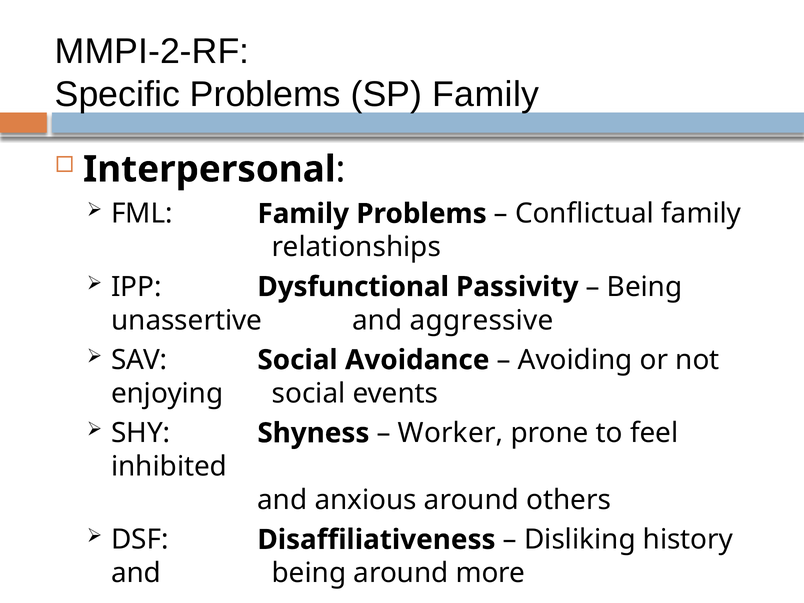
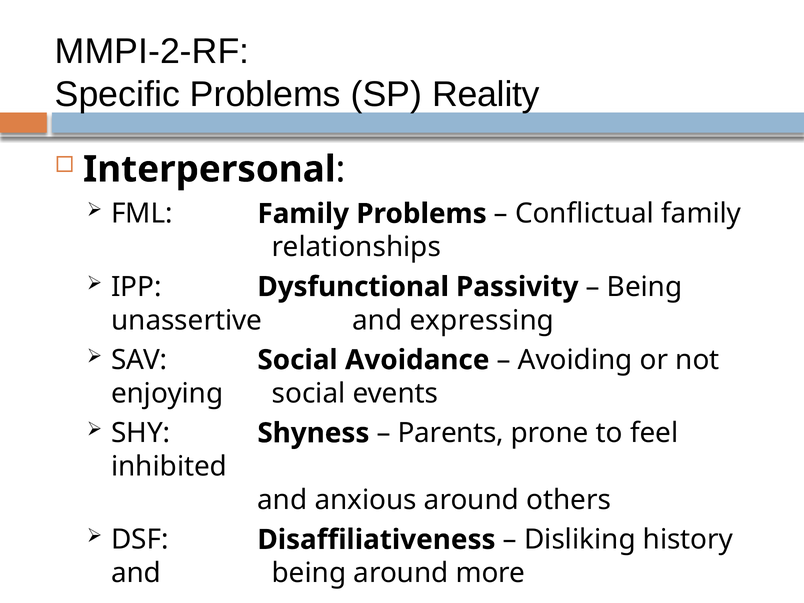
SP Family: Family -> Reality
aggressive: aggressive -> expressing
Worker: Worker -> Parents
